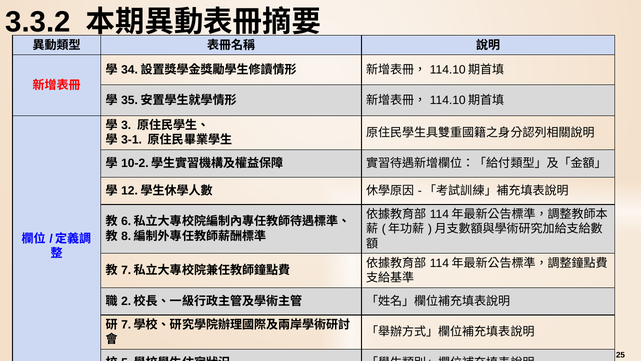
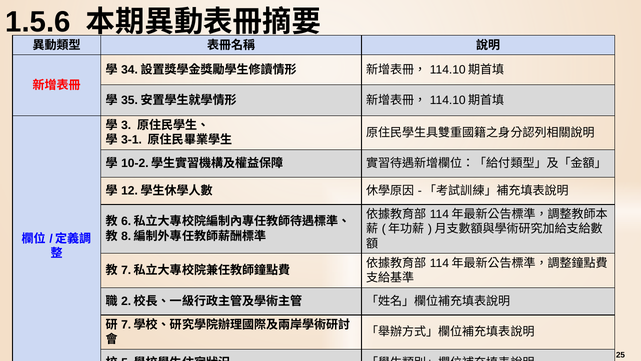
3.3.2: 3.3.2 -> 1.5.6
